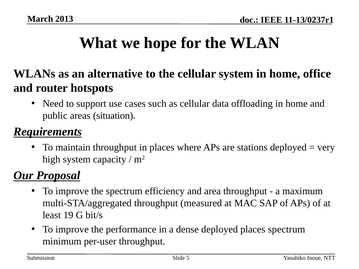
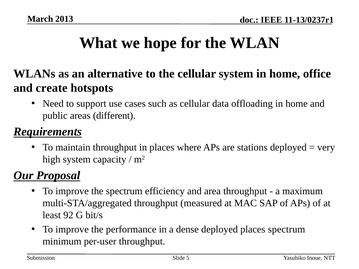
router: router -> create
situation: situation -> different
19: 19 -> 92
